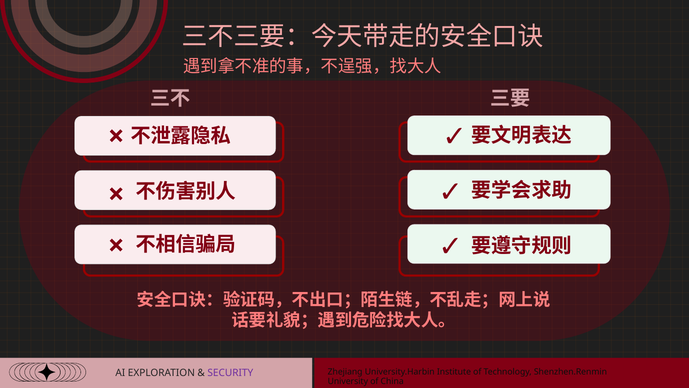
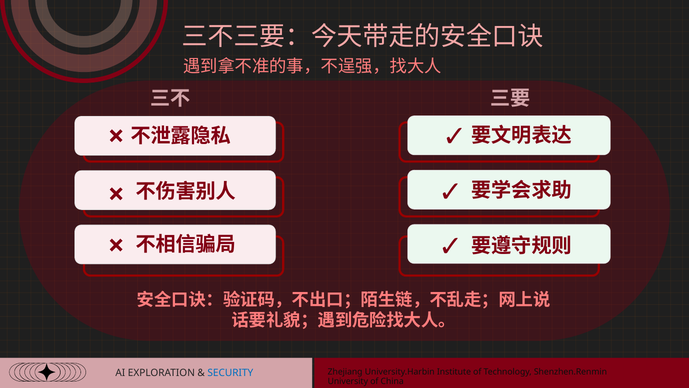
SECURITY colour: purple -> blue
